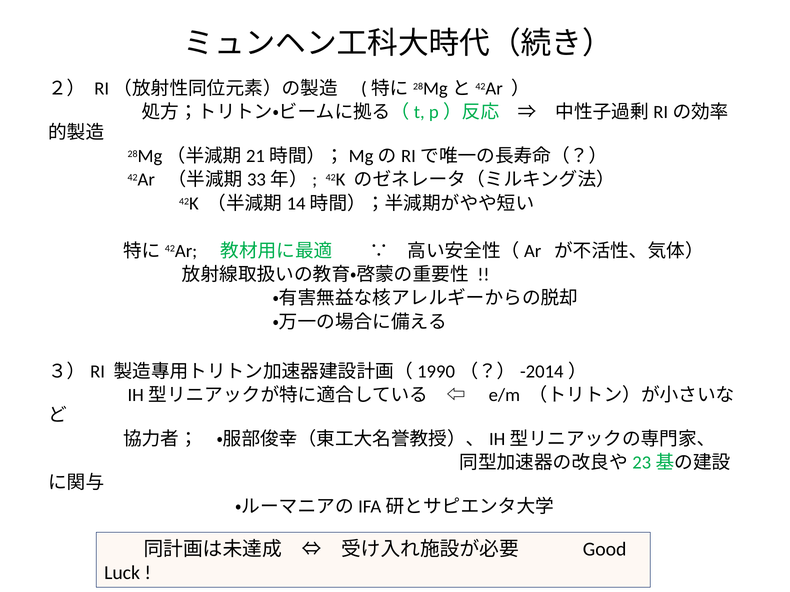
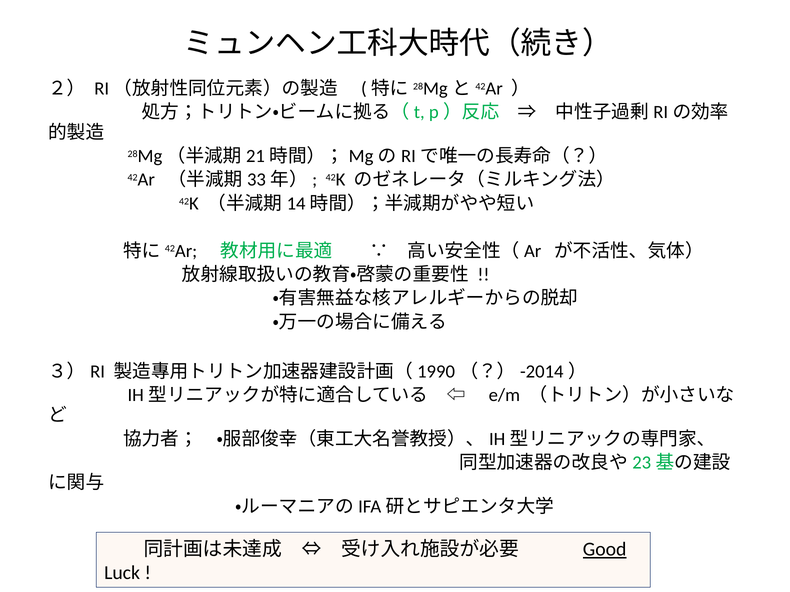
Good underline: none -> present
